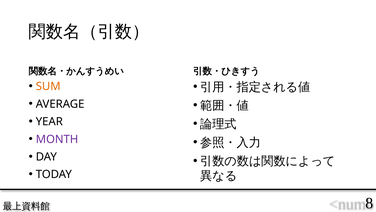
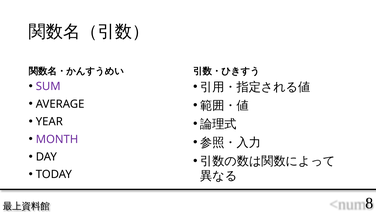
SUM colour: orange -> purple
